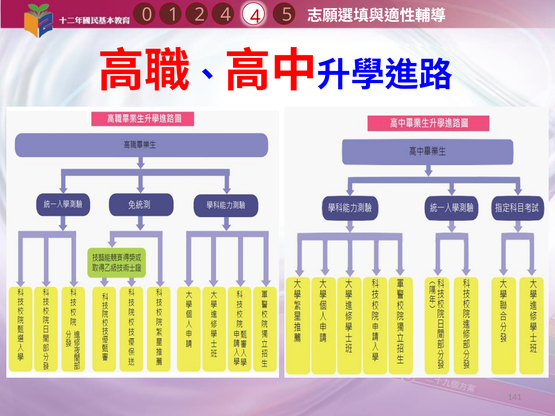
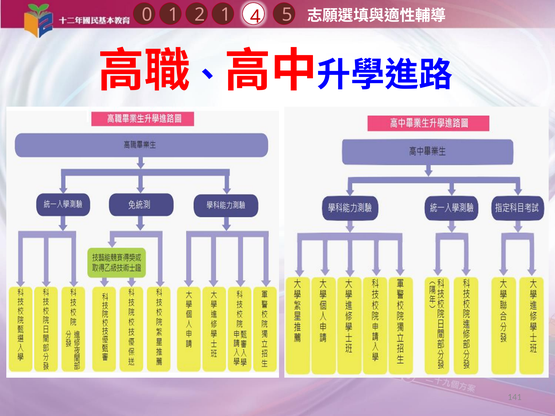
1 4: 4 -> 1
